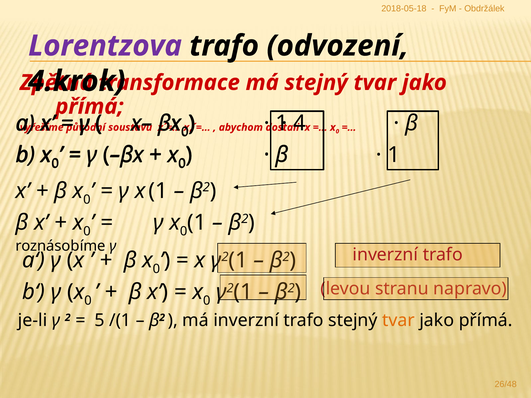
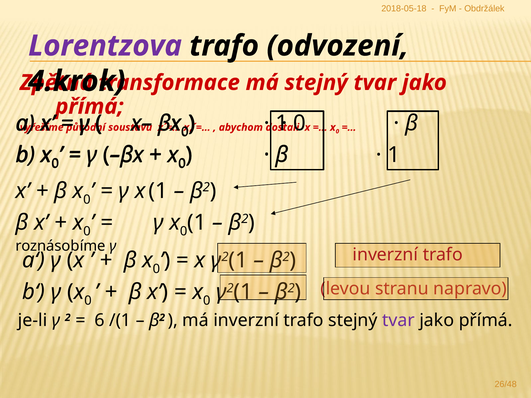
4 at (300, 123): 4 -> 0
5: 5 -> 6
tvar at (398, 321) colour: orange -> purple
